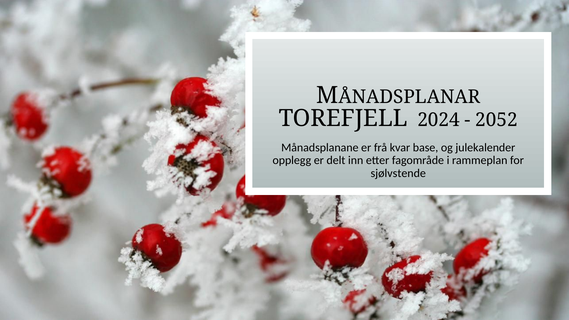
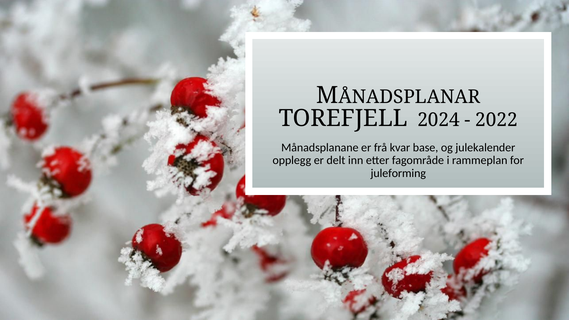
2052: 2052 -> 2022
sjølvstende: sjølvstende -> juleforming
